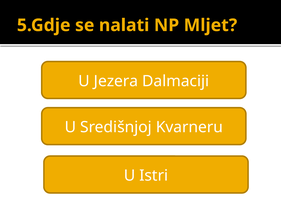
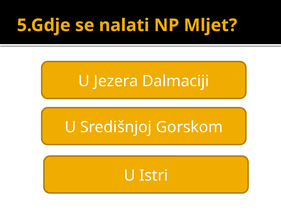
Kvarneru: Kvarneru -> Gorskom
